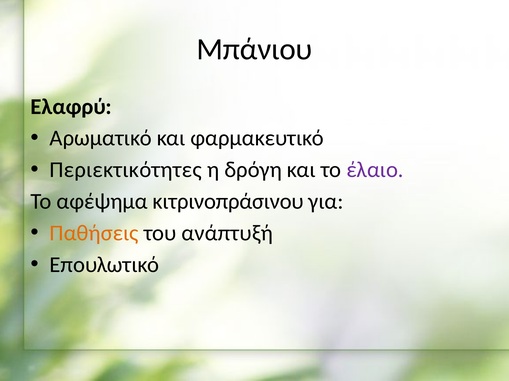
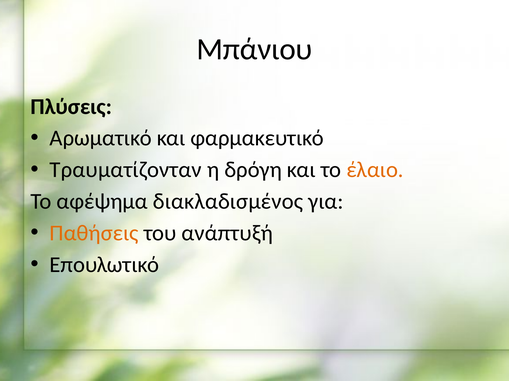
Ελαφρύ: Ελαφρύ -> Πλύσεις
Περιεκτικότητες: Περιεκτικότητες -> Τραυματίζονταν
έλαιο colour: purple -> orange
κιτρινοπράσινου: κιτρινοπράσινου -> διακλαδισμένος
